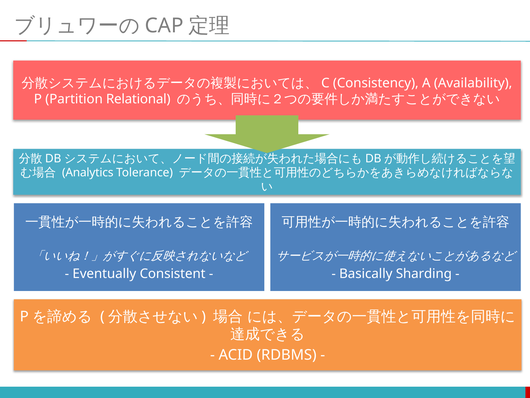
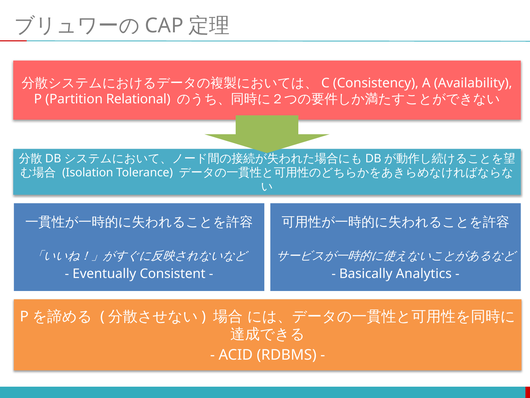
Analytics: Analytics -> Isolation
Sharding: Sharding -> Analytics
